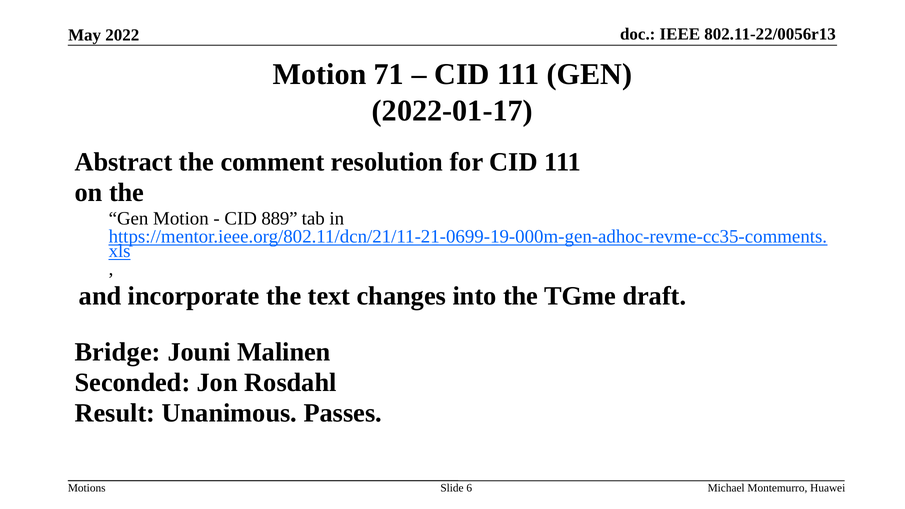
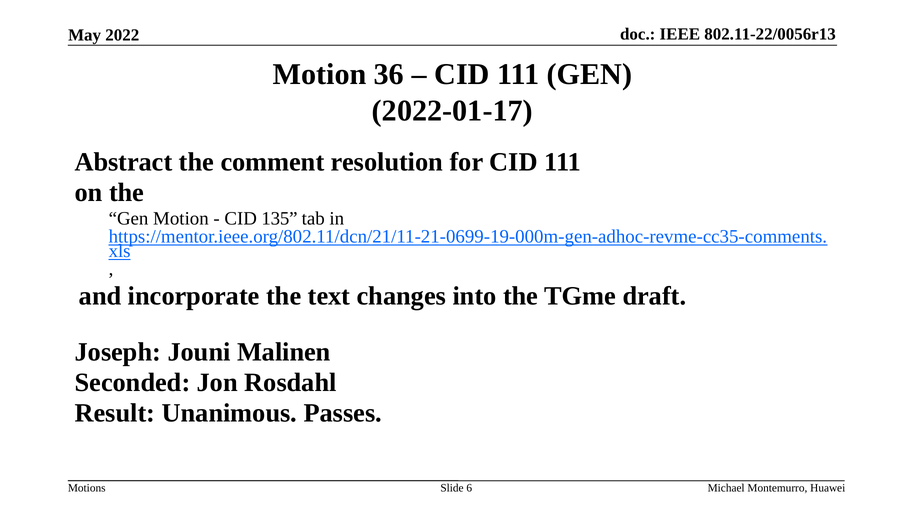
71: 71 -> 36
889: 889 -> 135
Bridge: Bridge -> Joseph
